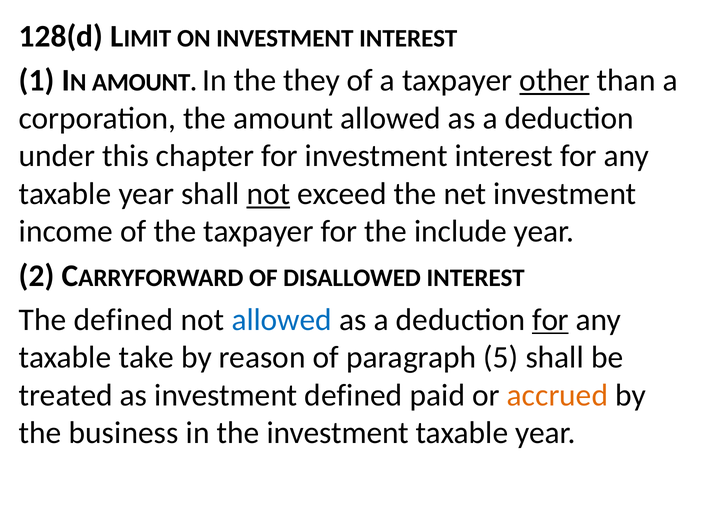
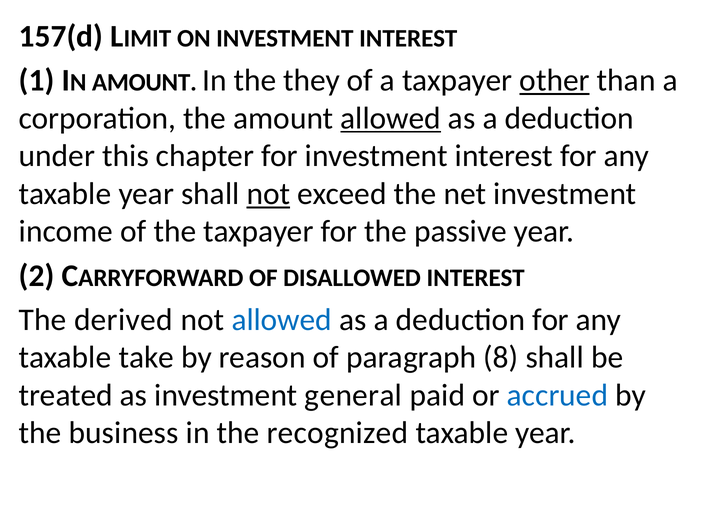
128(d: 128(d -> 157(d
allowed at (391, 118) underline: none -> present
include: include -> passive
The defined: defined -> derived
for at (551, 320) underline: present -> none
5: 5 -> 8
investment defined: defined -> general
accrued colour: orange -> blue
the investment: investment -> recognized
